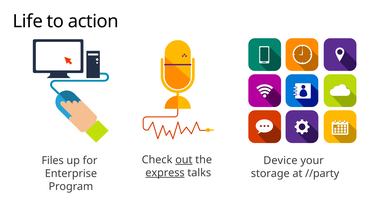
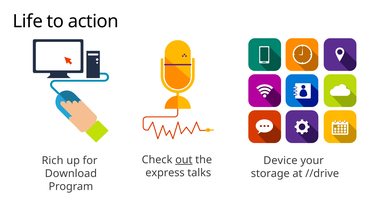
Files: Files -> Rich
express underline: present -> none
Enterprise: Enterprise -> Download
//party: //party -> //drive
